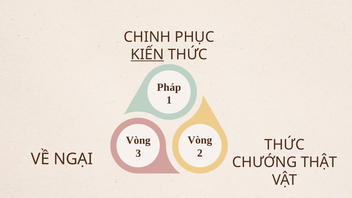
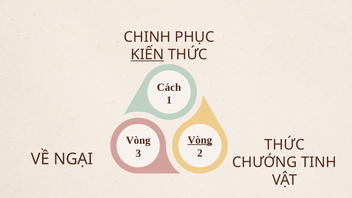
Pháp: Pháp -> Cách
Vòng at (200, 140) underline: none -> present
THẬT: THẬT -> TINH
